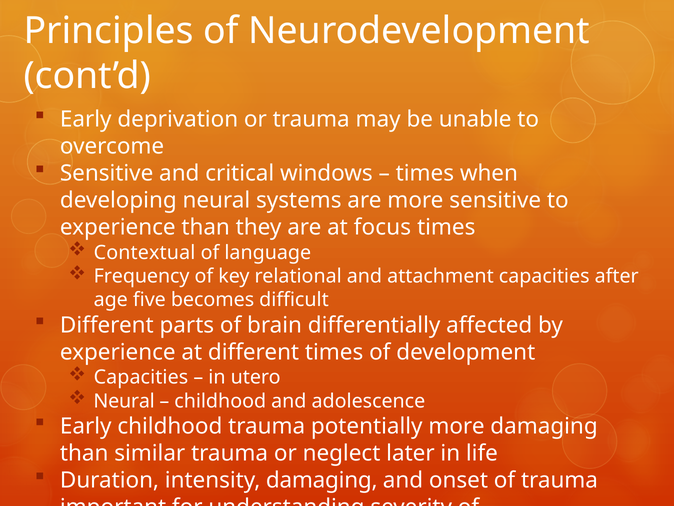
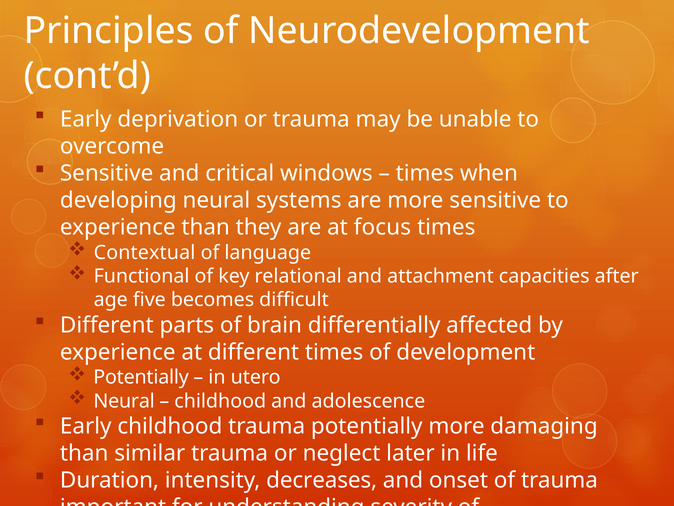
Frequency: Frequency -> Functional
Capacities at (141, 377): Capacities -> Potentially
intensity damaging: damaging -> decreases
